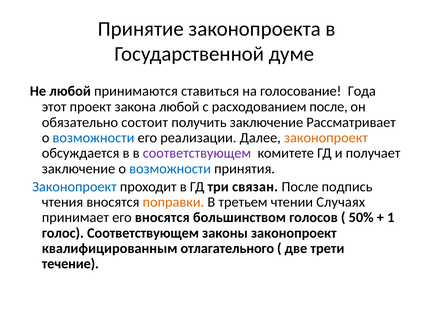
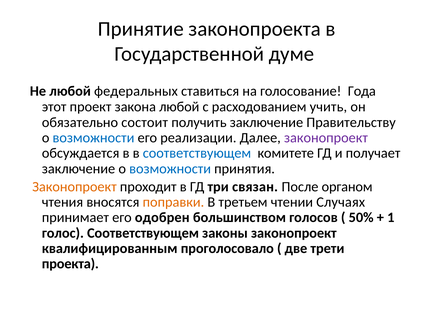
принимаются: принимаются -> федеральных
расходованием после: после -> учить
Рассматривает: Рассматривает -> Правительству
законопроект at (326, 138) colour: orange -> purple
соответствующем at (197, 153) colour: purple -> blue
Законопроект at (74, 187) colour: blue -> orange
подпись: подпись -> органом
его вносятся: вносятся -> одобрен
отлагательного: отлагательного -> проголосовало
течение: течение -> проекта
